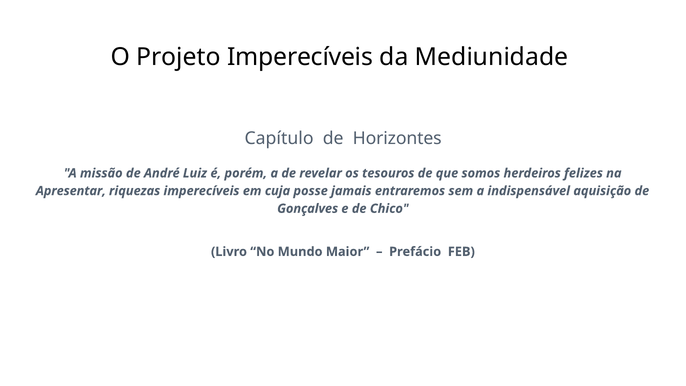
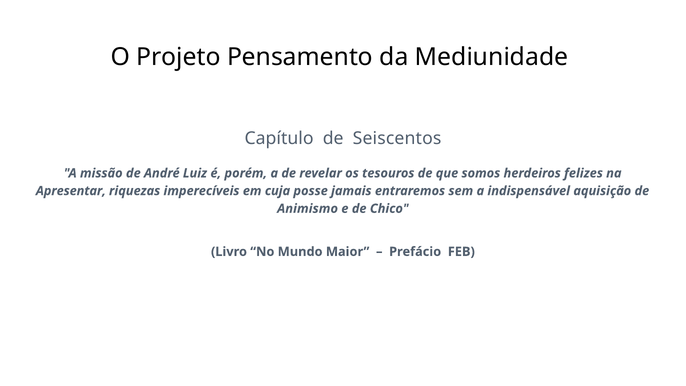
Projeto Imperecíveis: Imperecíveis -> Pensamento
Horizontes: Horizontes -> Seiscentos
Gonçalves: Gonçalves -> Animismo
